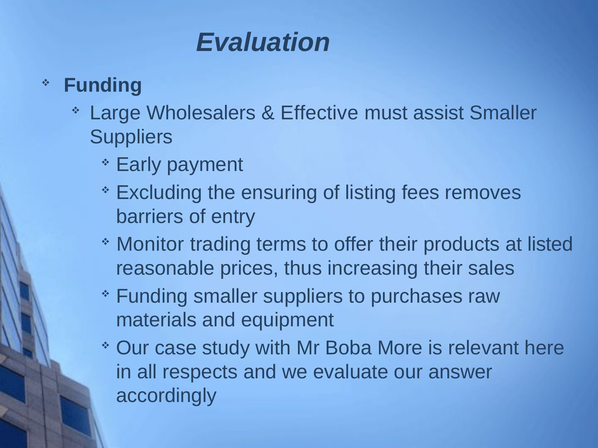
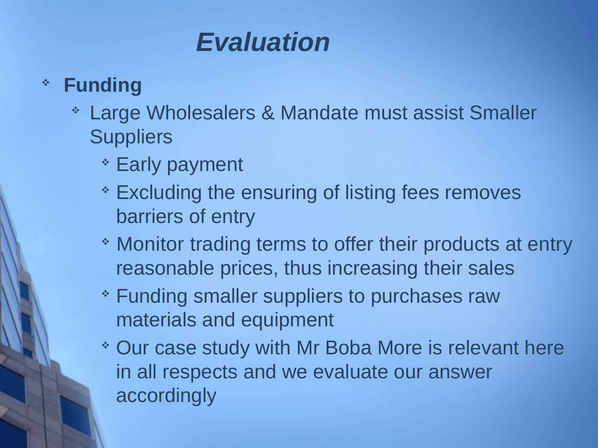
Effective: Effective -> Mandate
at listed: listed -> entry
